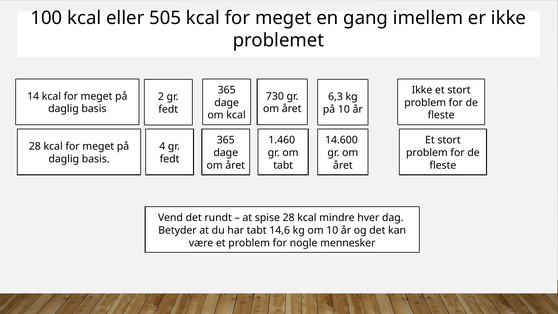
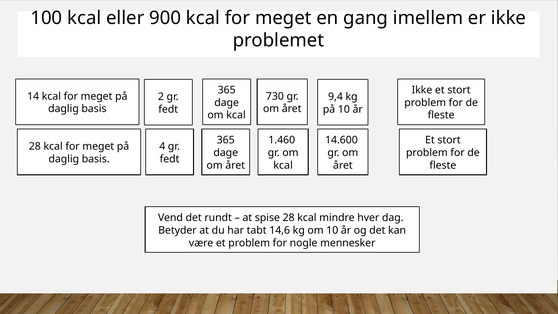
505: 505 -> 900
6,3: 6,3 -> 9,4
tabt at (283, 165): tabt -> kcal
